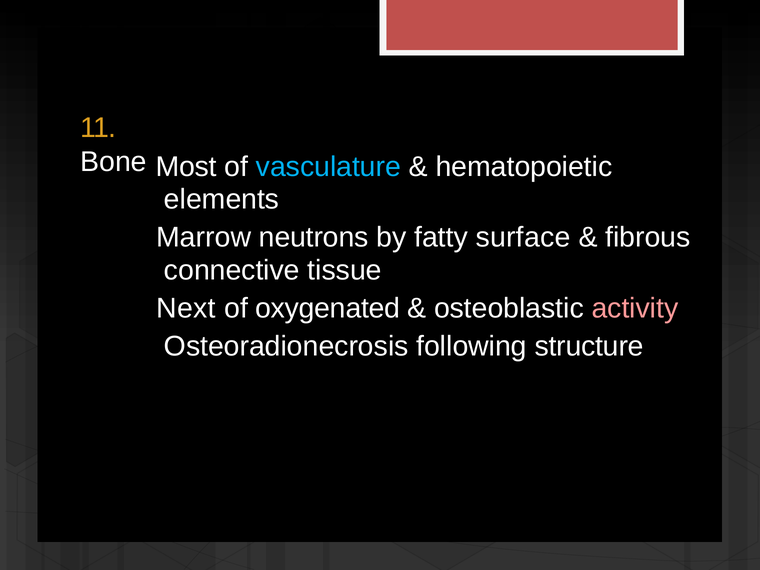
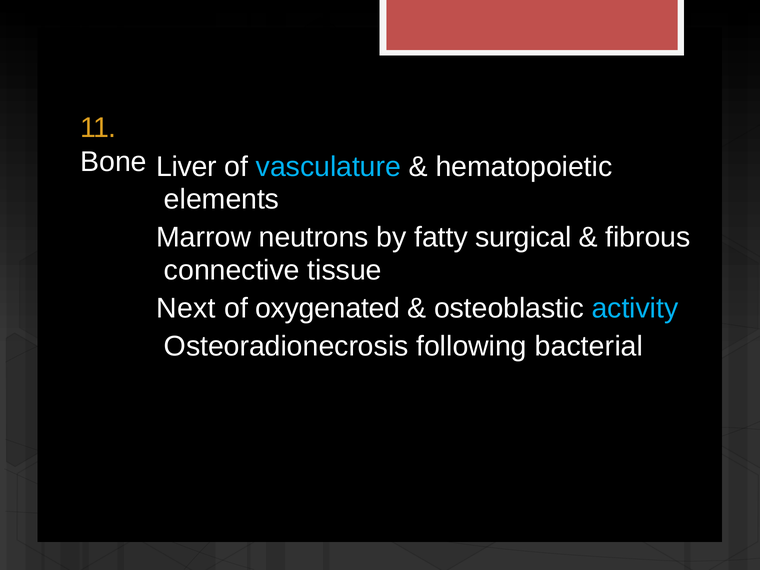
Most: Most -> Liver
surface: surface -> surgical
activity colour: pink -> light blue
structure: structure -> bacterial
